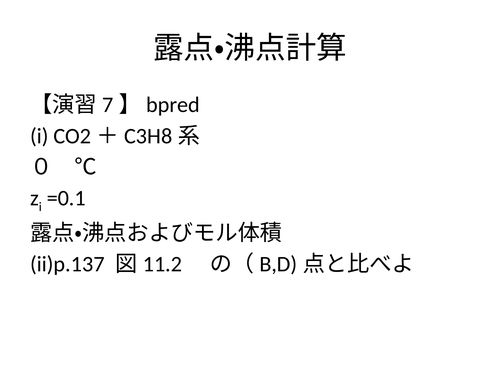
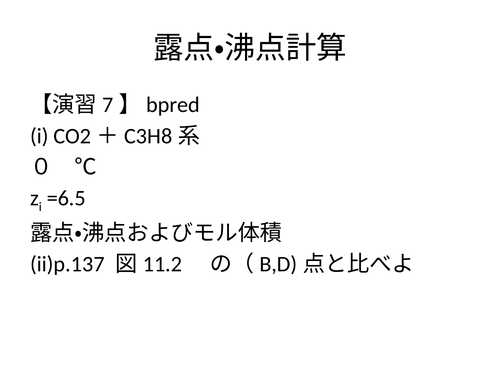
=0.1: =0.1 -> =6.5
